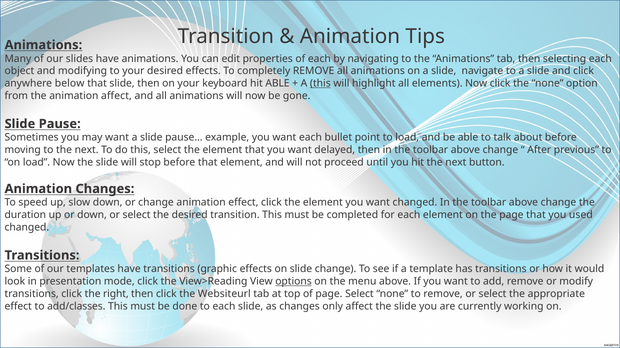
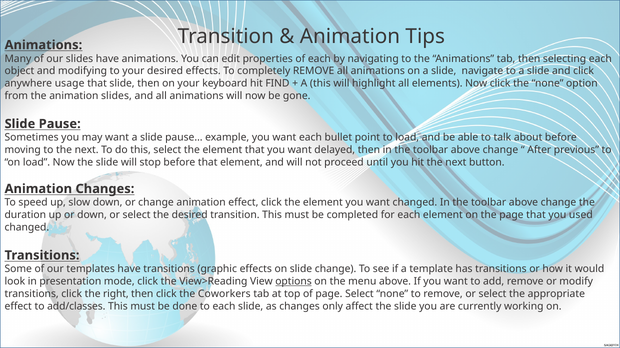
below: below -> usage
hit ABLE: ABLE -> FIND
this at (320, 84) underline: present -> none
animation affect: affect -> slides
Websiteurl: Websiteurl -> Coworkers
